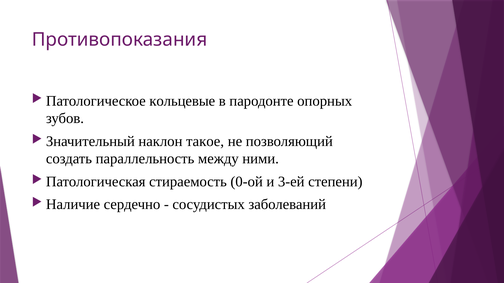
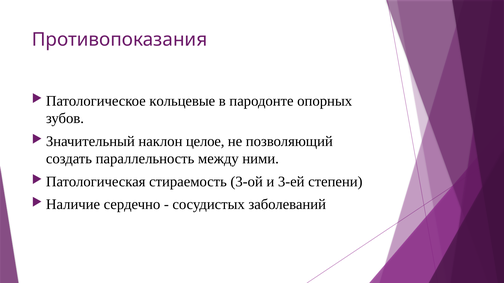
такое: такое -> целое
0-ой: 0-ой -> 3-ой
